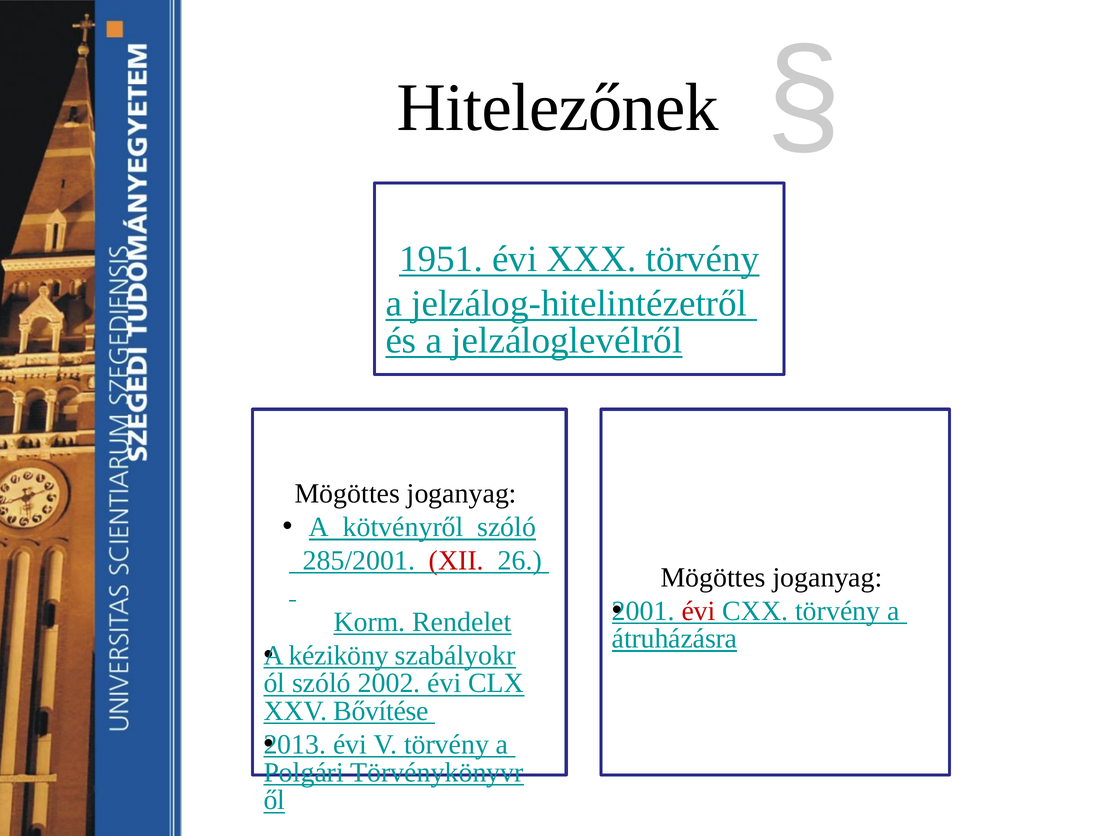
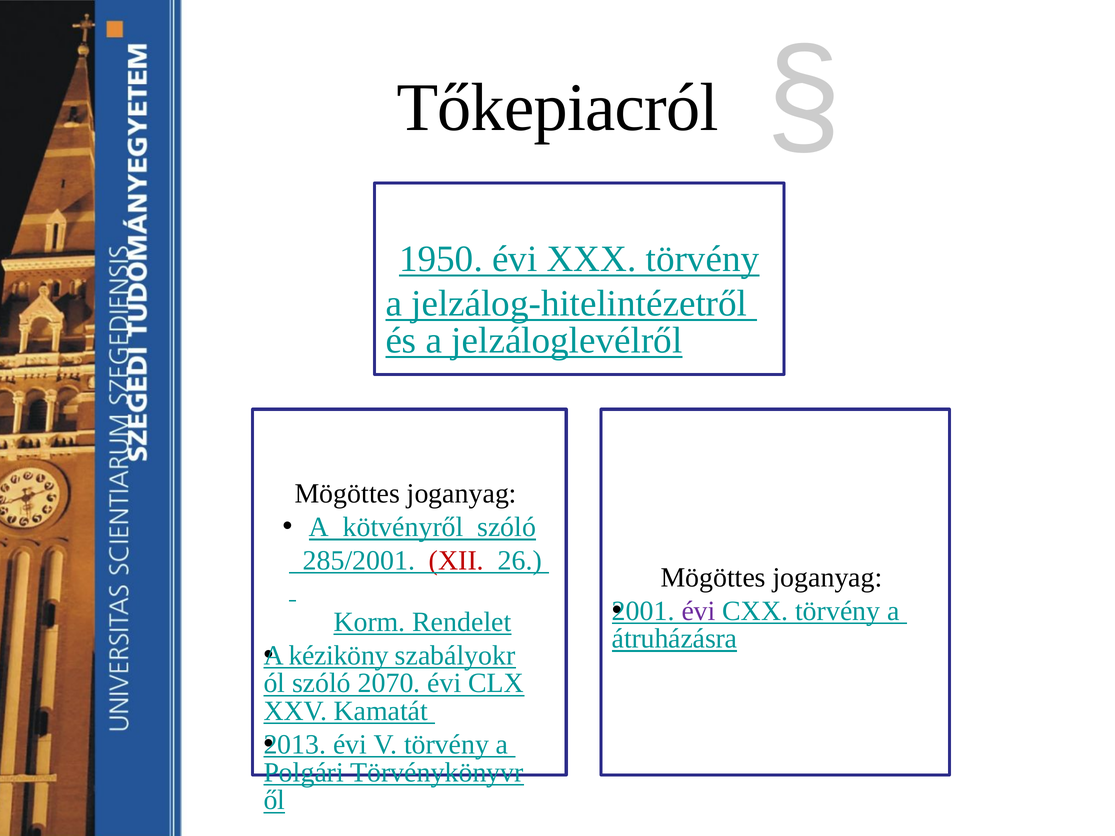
Hitelezőnek: Hitelezőnek -> Tőkepiacról
1951: 1951 -> 1950
évi at (699, 611) colour: red -> purple
2002: 2002 -> 2070
Bővítése: Bővítése -> Kamatát
